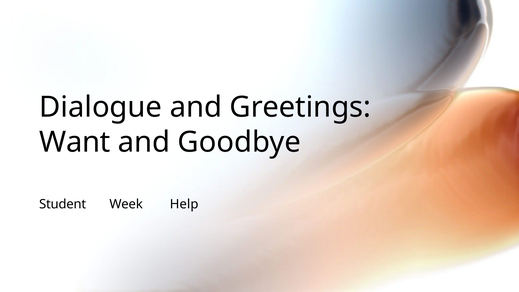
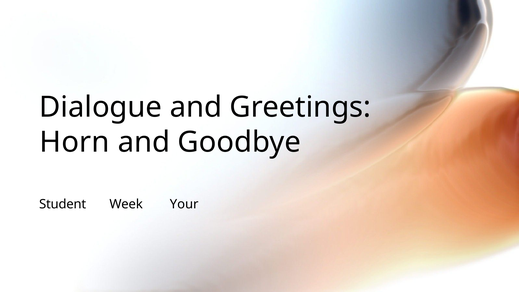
Want: Want -> Horn
Help: Help -> Your
